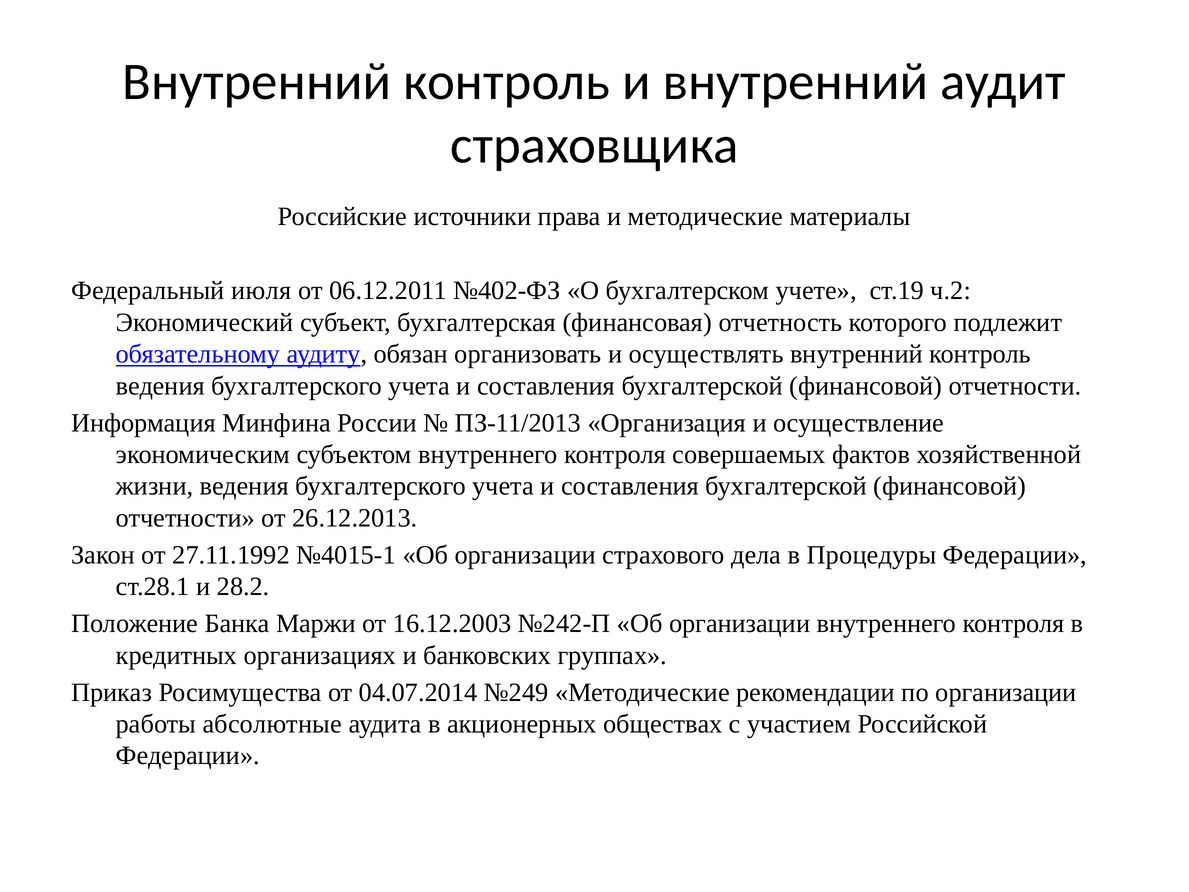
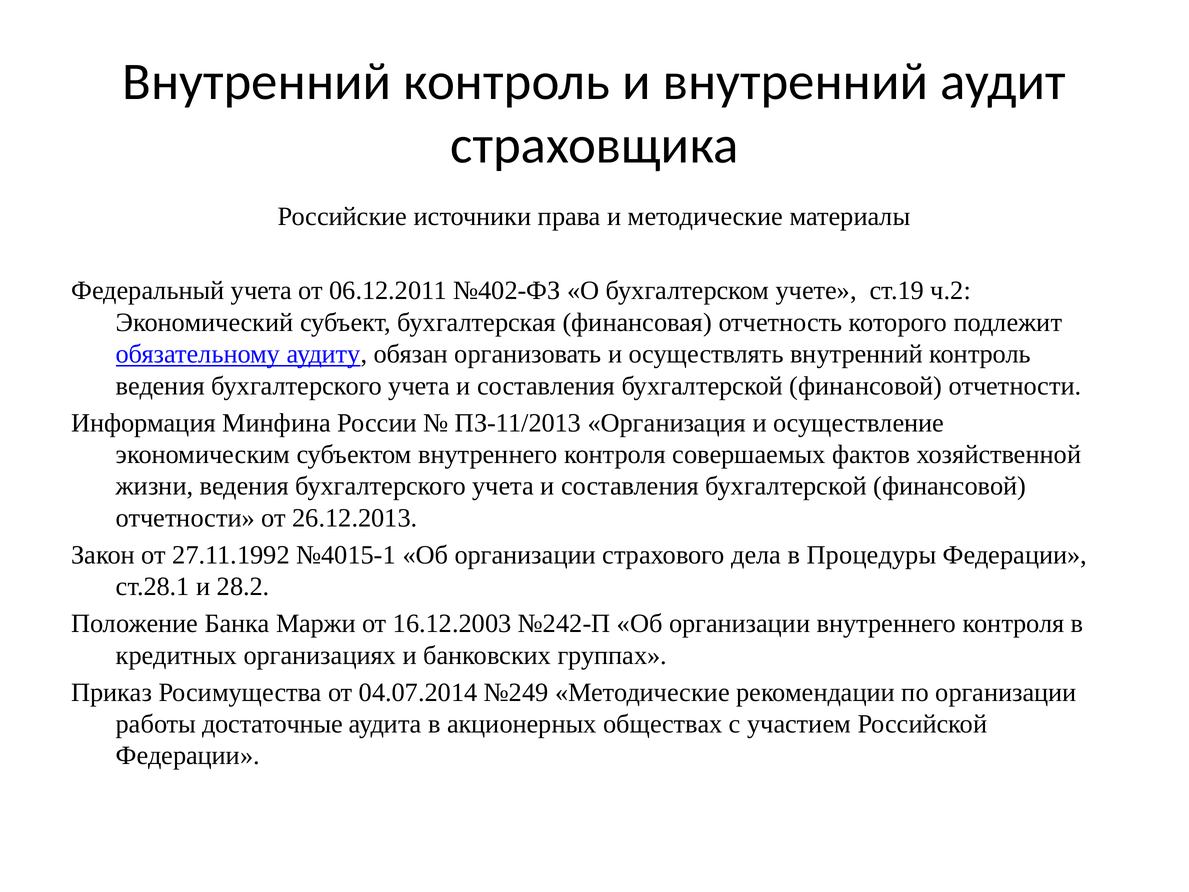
Федеральный июля: июля -> учета
абсолютные: абсолютные -> достаточные
